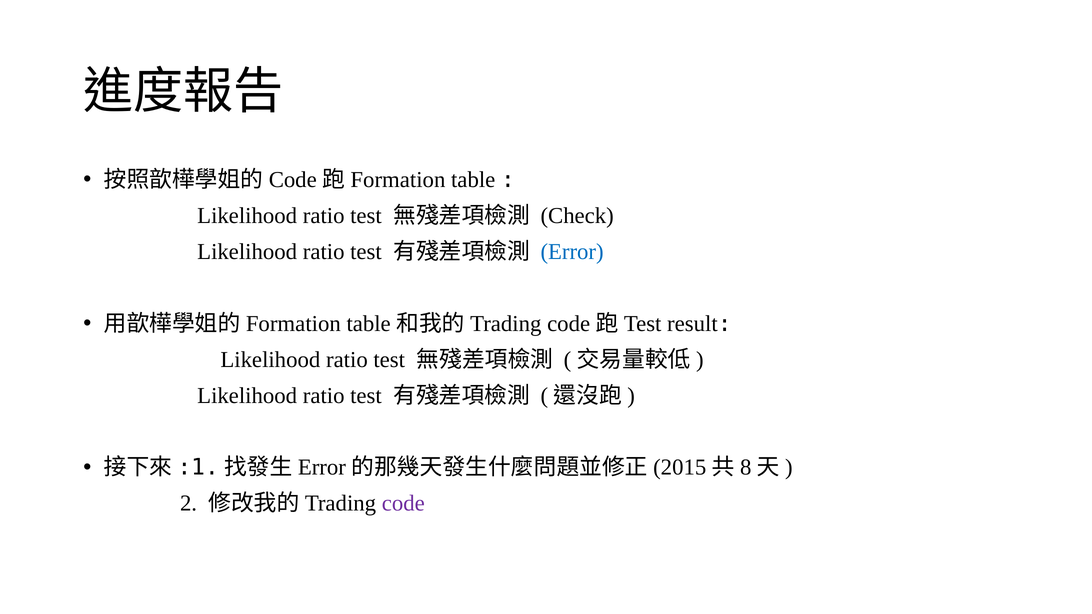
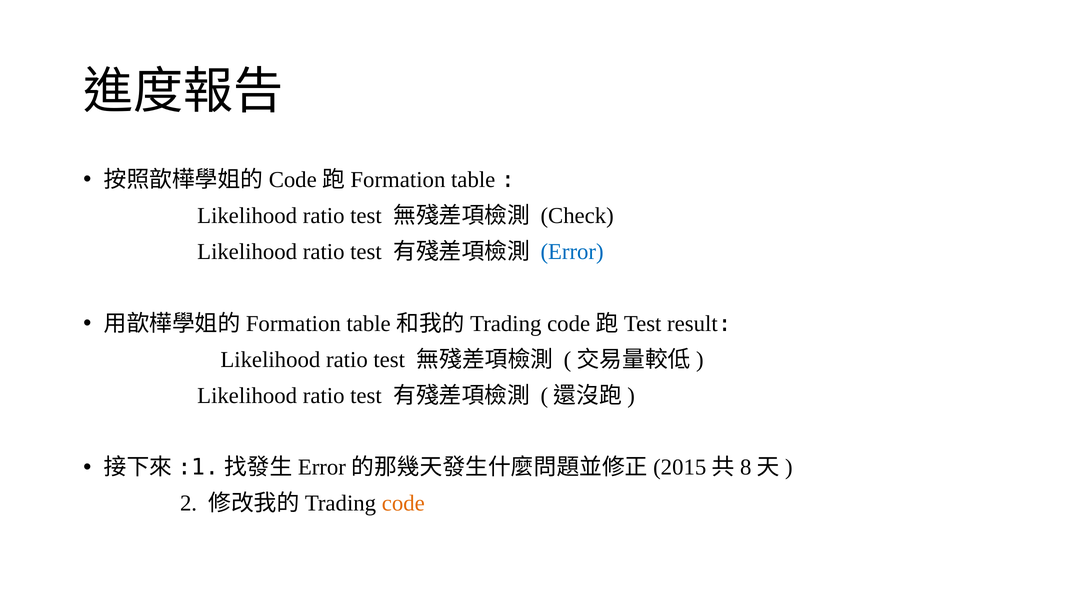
code colour: purple -> orange
